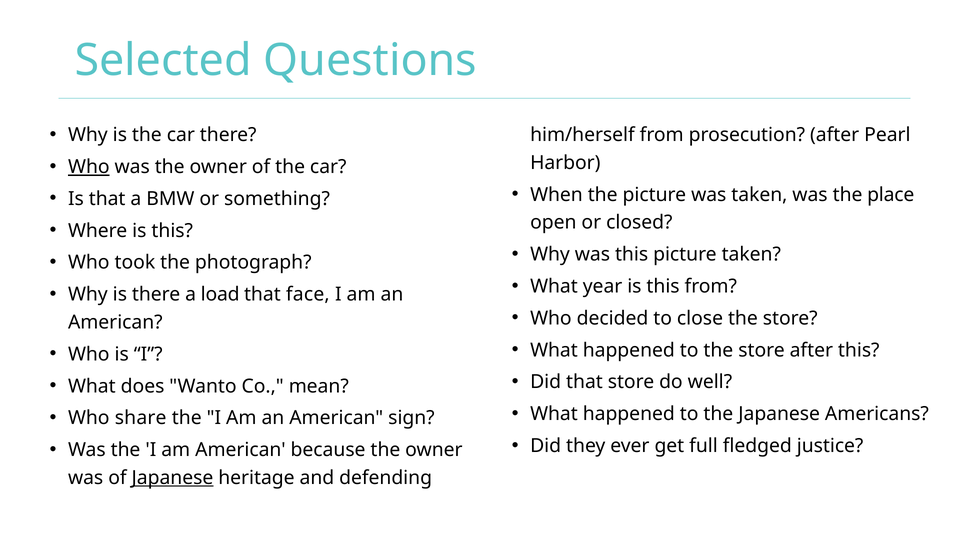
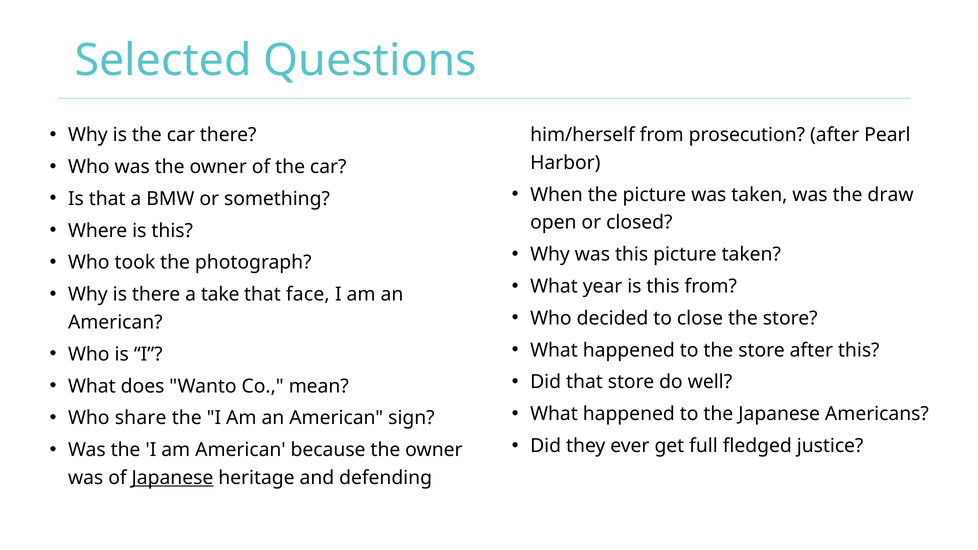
Who at (89, 167) underline: present -> none
place: place -> draw
load: load -> take
